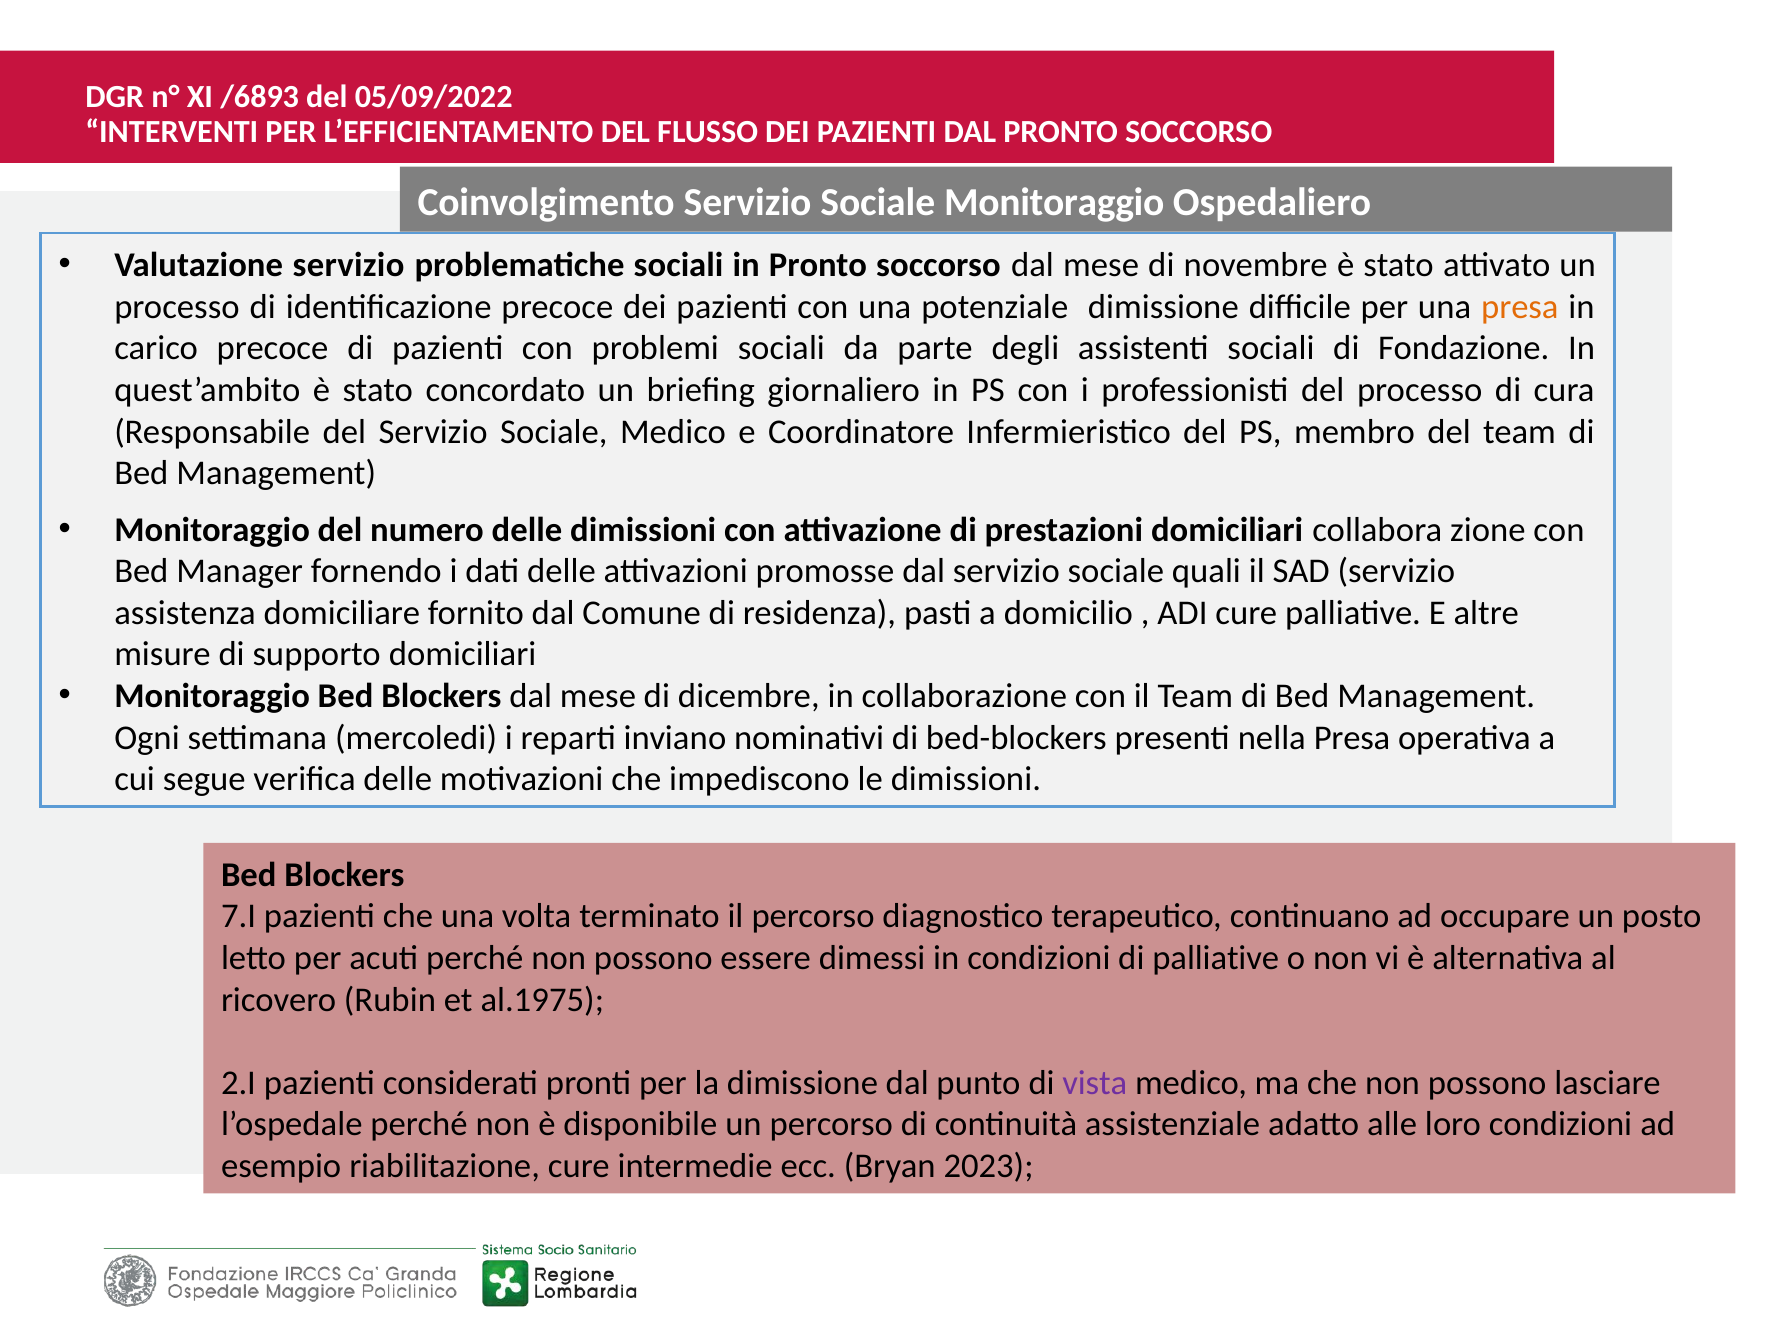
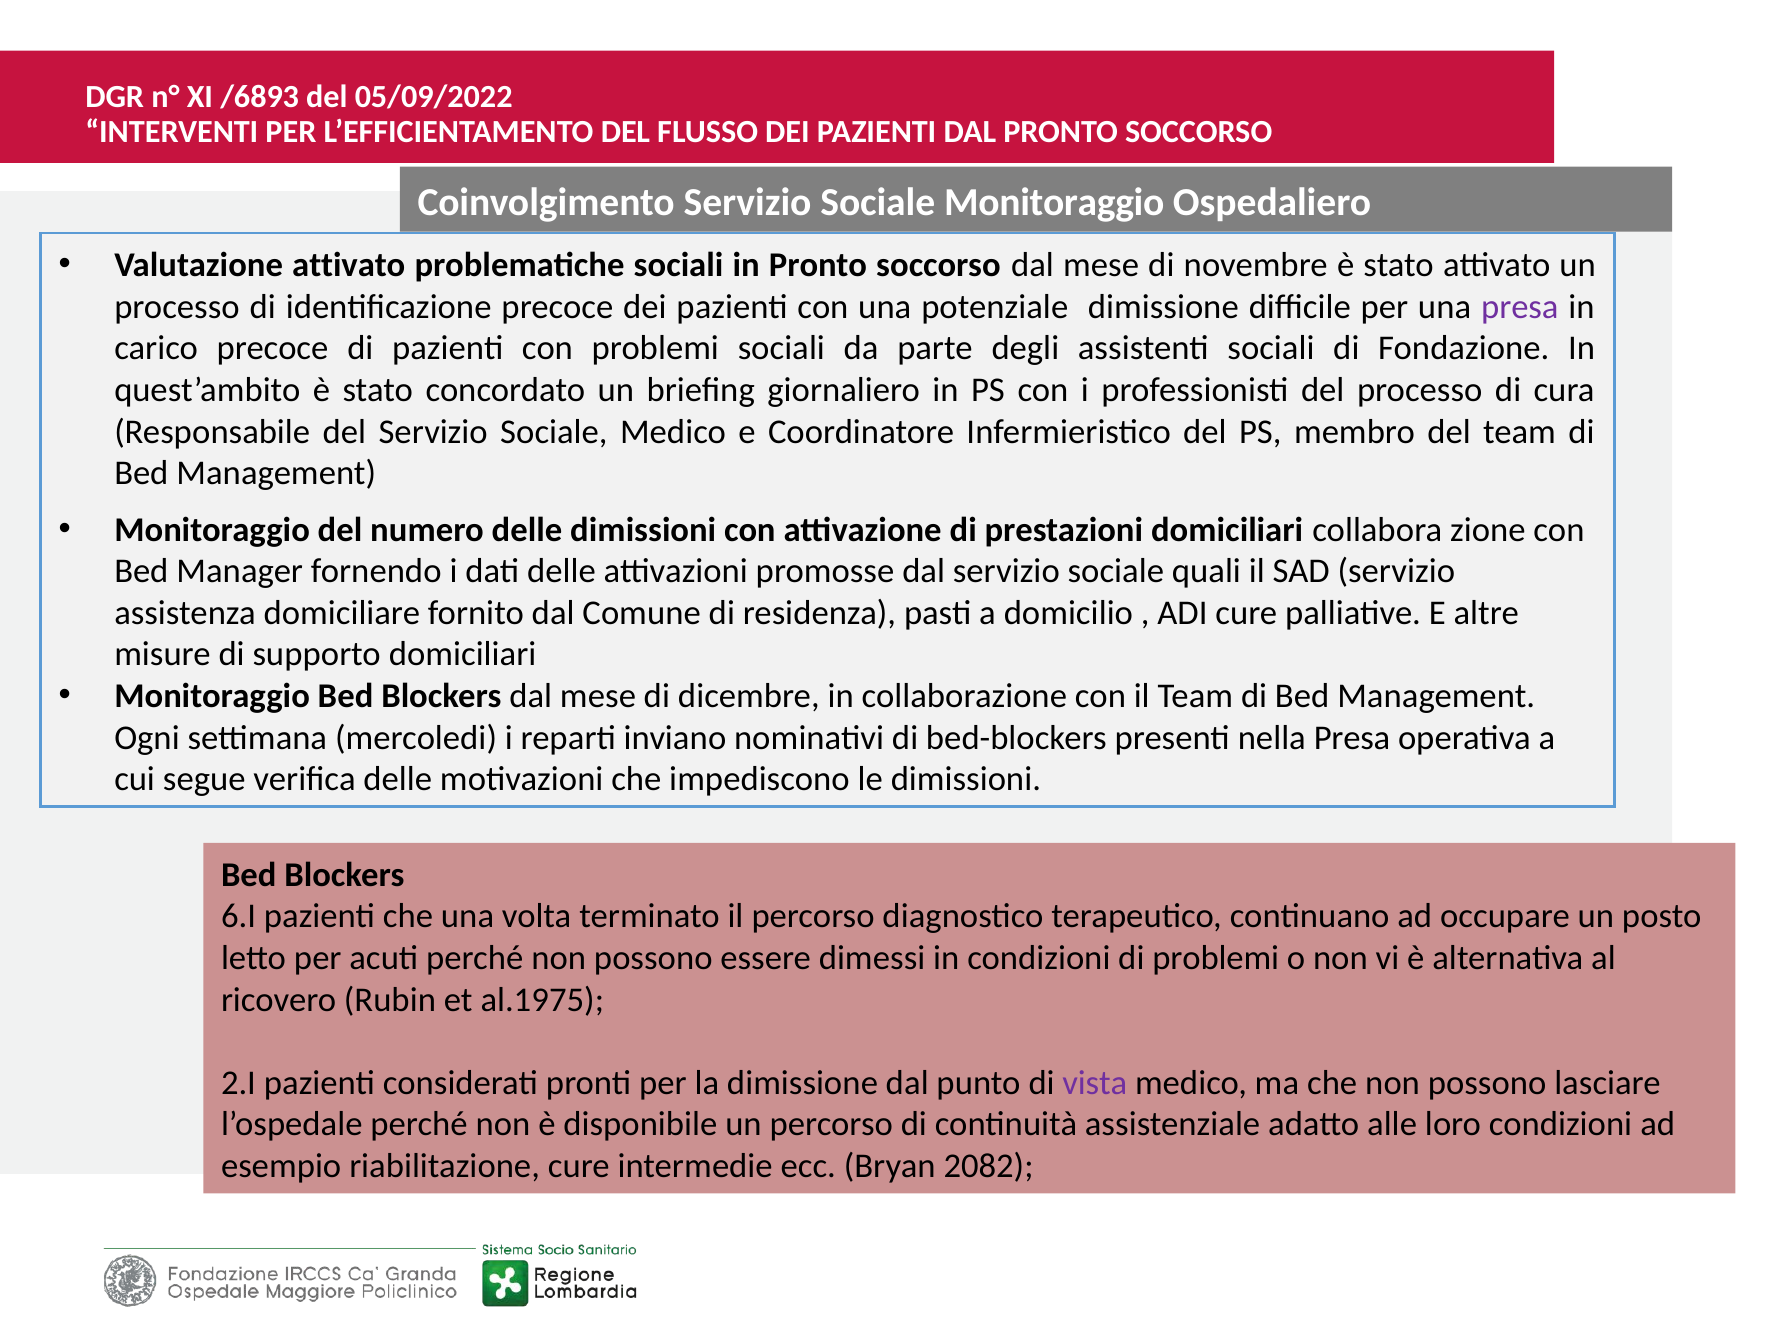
Valutazione servizio: servizio -> attivato
presa at (1520, 307) colour: orange -> purple
7.I: 7.I -> 6.I
di palliative: palliative -> problemi
2023: 2023 -> 2082
